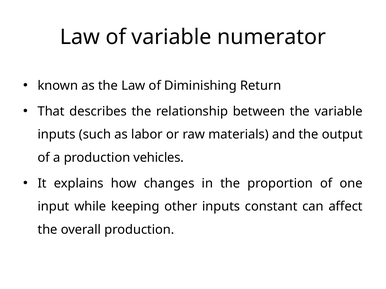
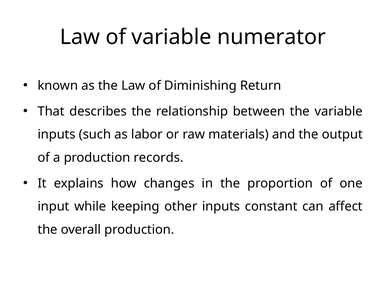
vehicles: vehicles -> records
